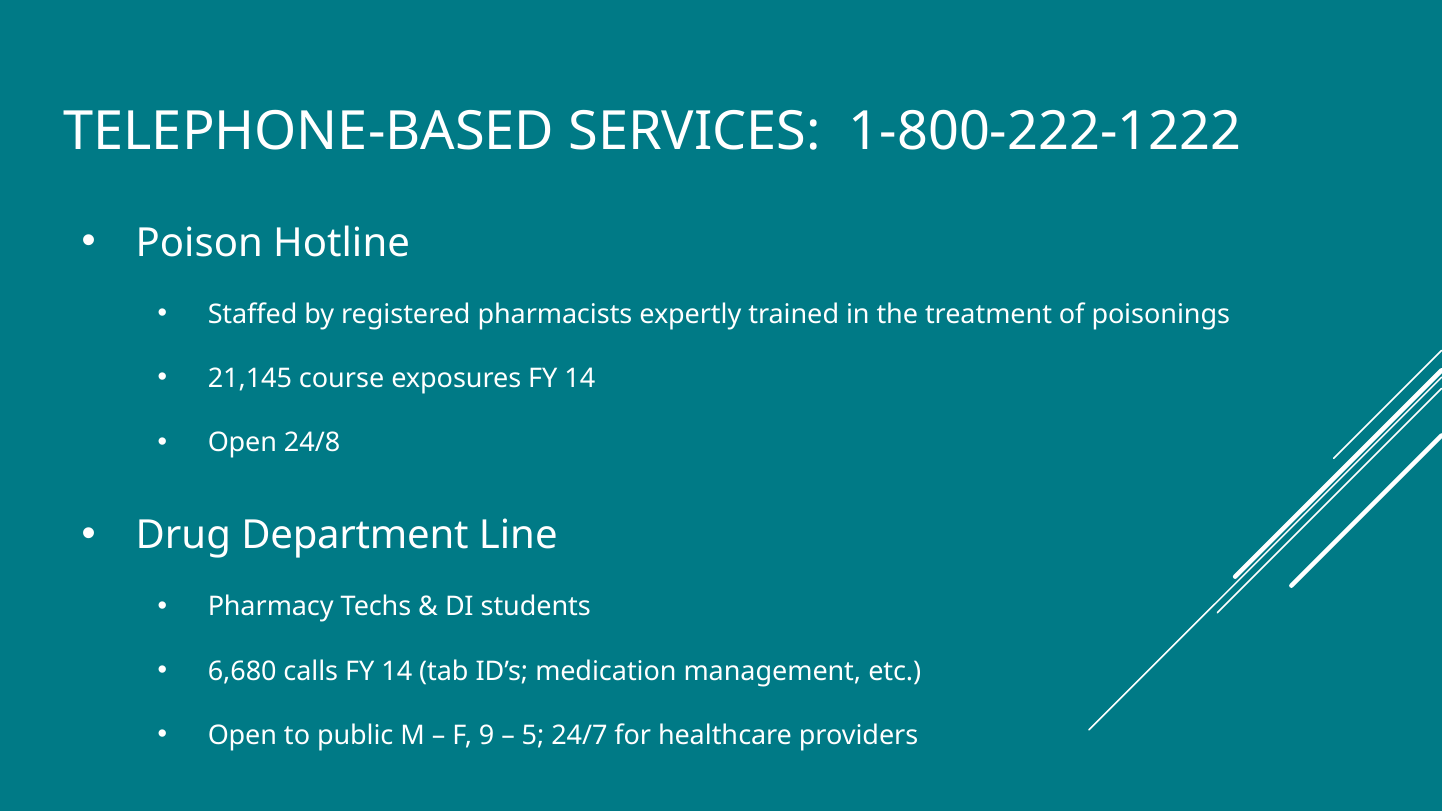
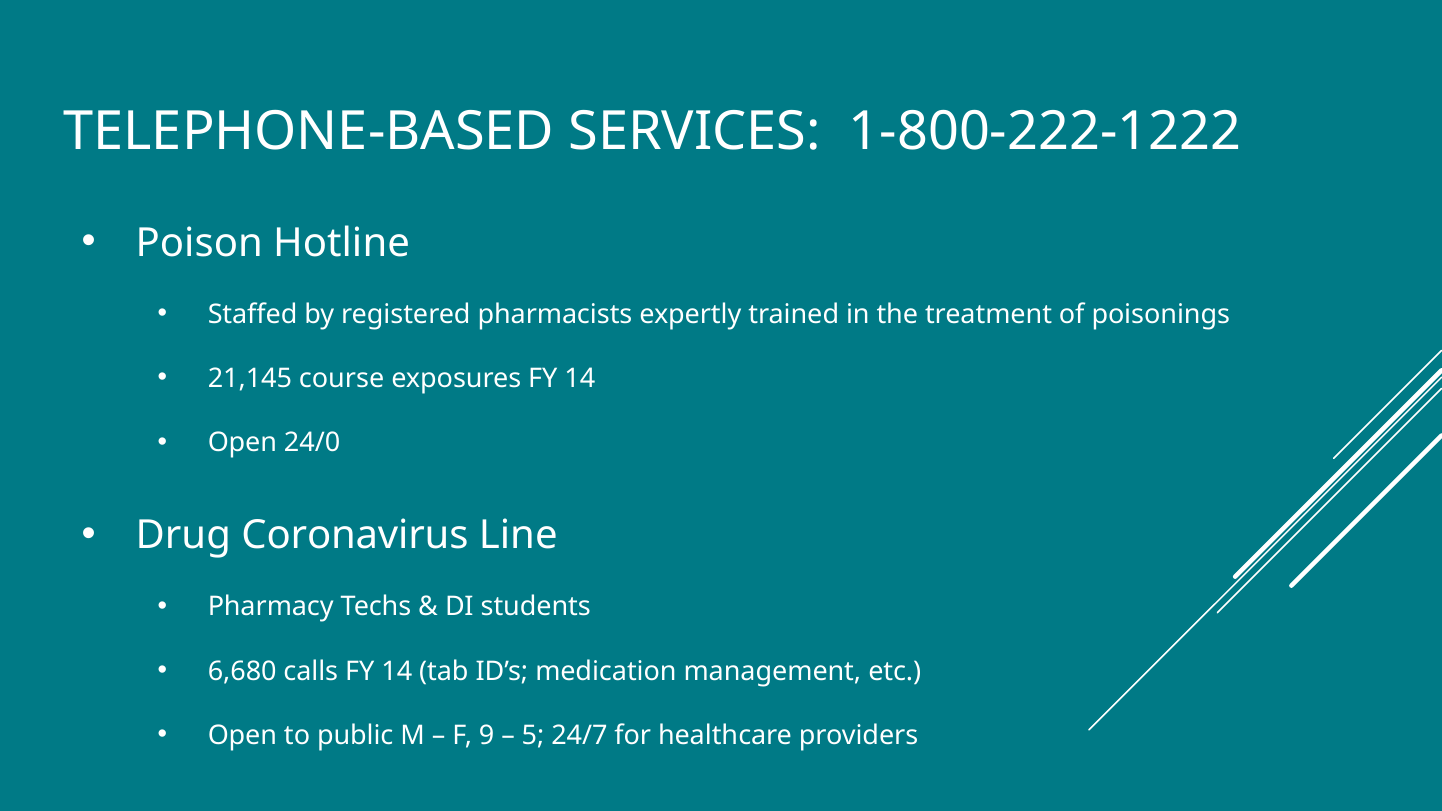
24/8: 24/8 -> 24/0
Department: Department -> Coronavirus
